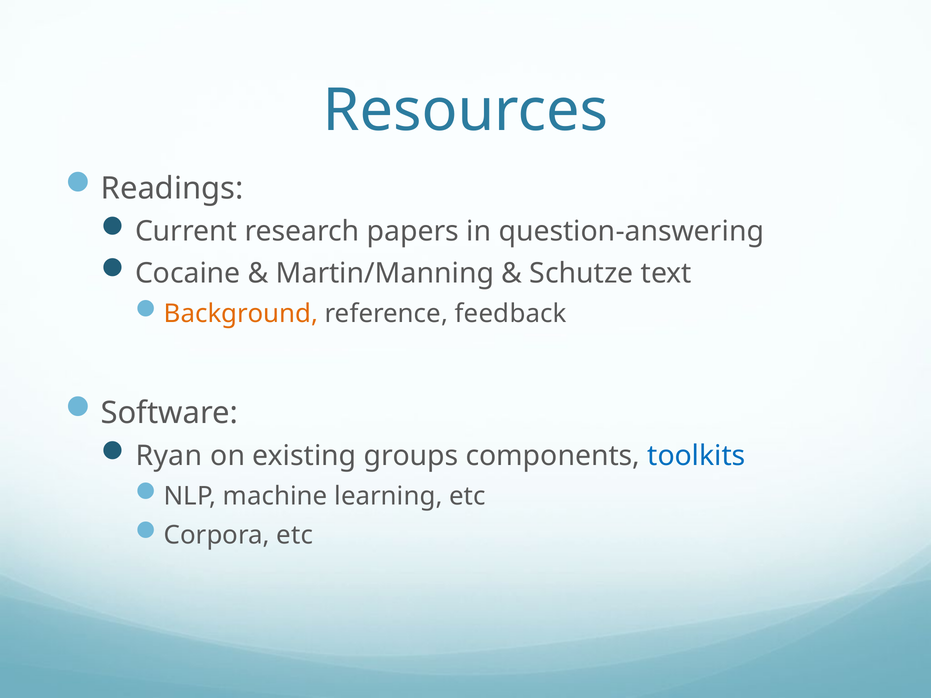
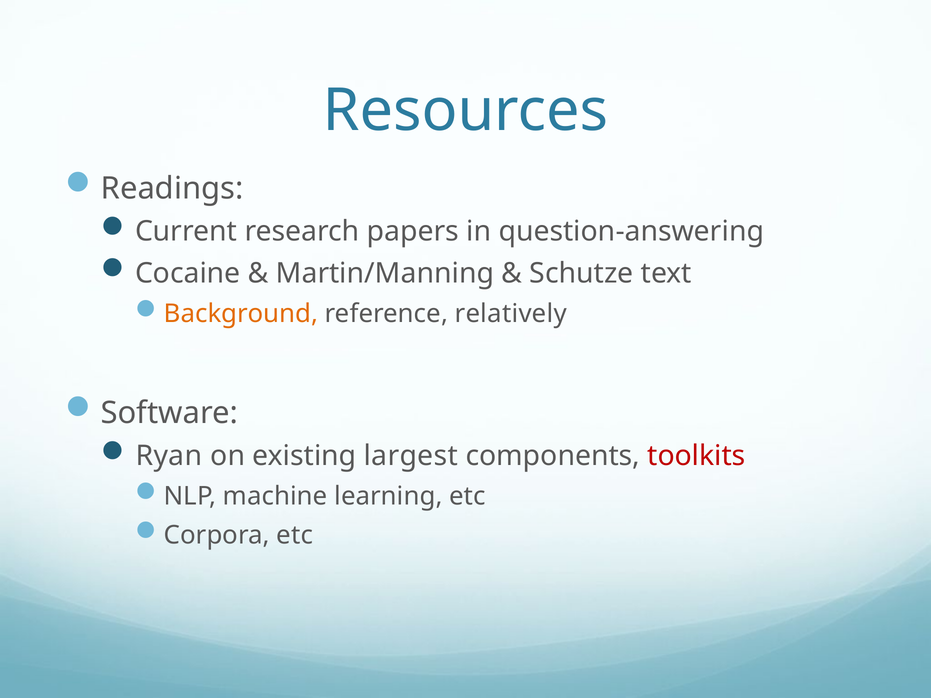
feedback: feedback -> relatively
groups: groups -> largest
toolkits colour: blue -> red
